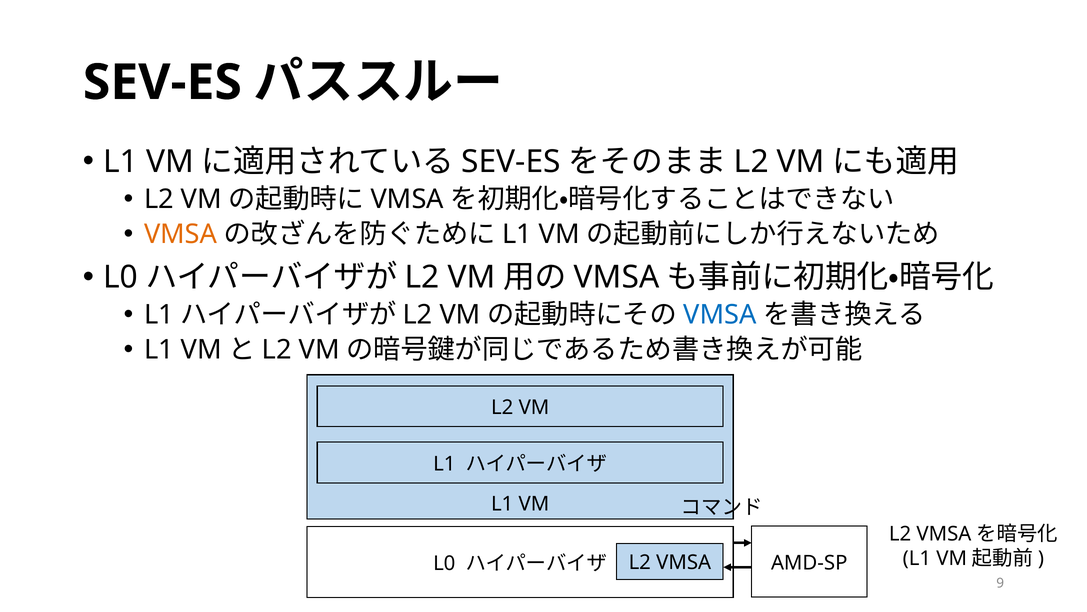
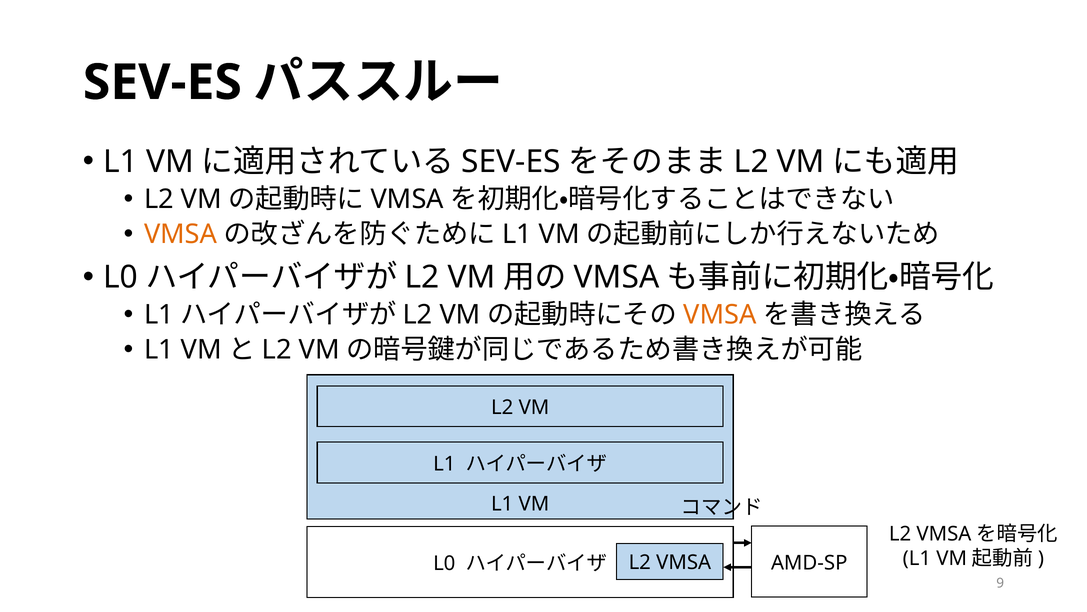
VMSA at (720, 315) colour: blue -> orange
